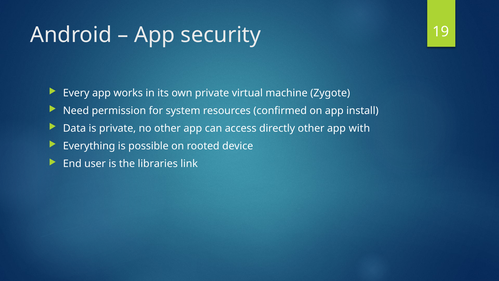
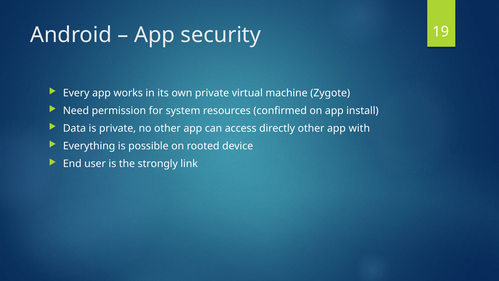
libraries: libraries -> strongly
